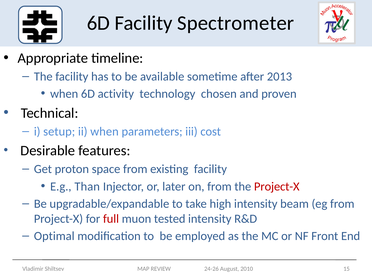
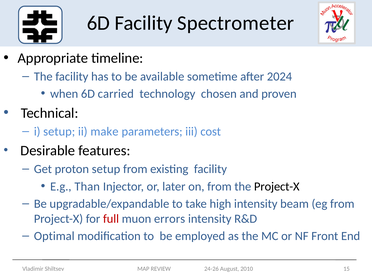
2013: 2013 -> 2024
activity: activity -> carried
ii when: when -> make
proton space: space -> setup
Project-X at (277, 186) colour: red -> black
tested: tested -> errors
